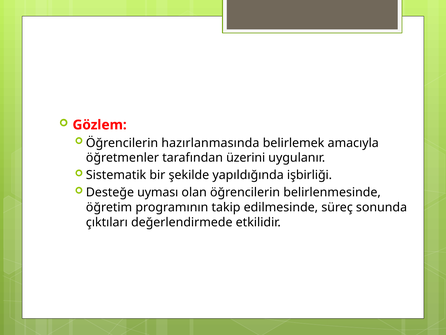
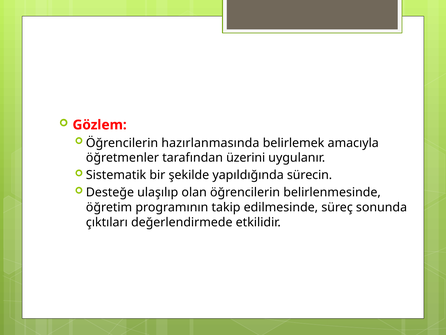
işbirliği: işbirliği -> sürecin
uyması: uyması -> ulaşılıp
